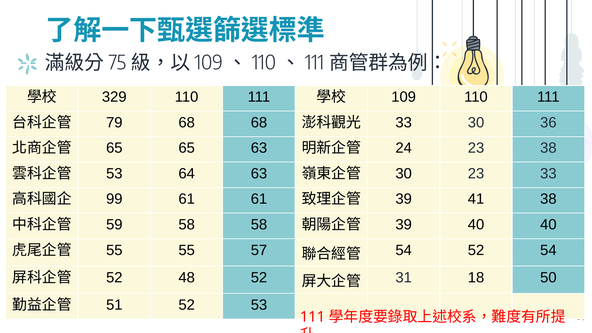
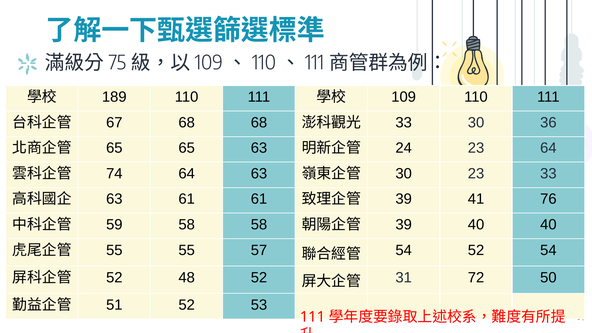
329: 329 -> 189
79: 79 -> 67
23 38: 38 -> 64
53 at (114, 174): 53 -> 74
99 at (114, 199): 99 -> 63
41 38: 38 -> 76
18: 18 -> 72
